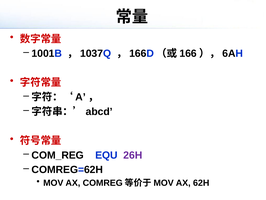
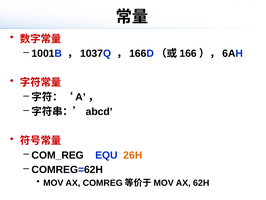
26H colour: purple -> orange
